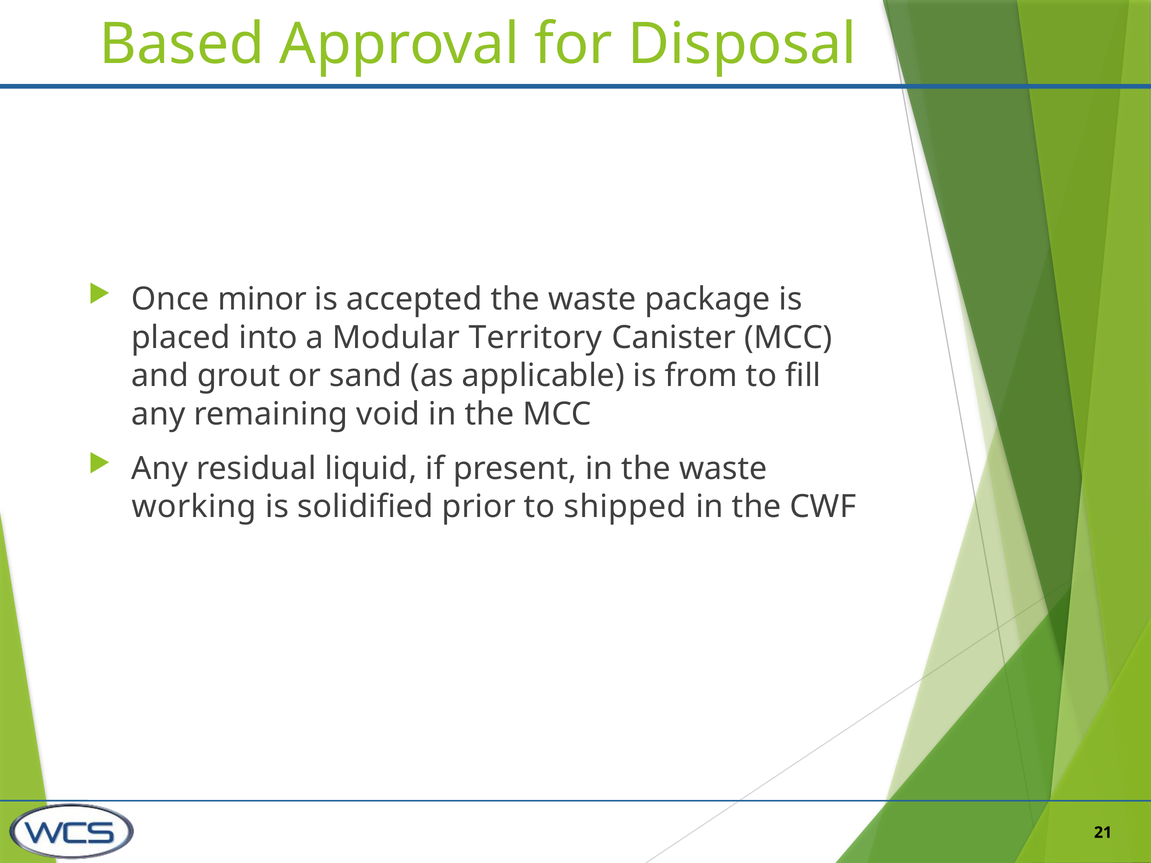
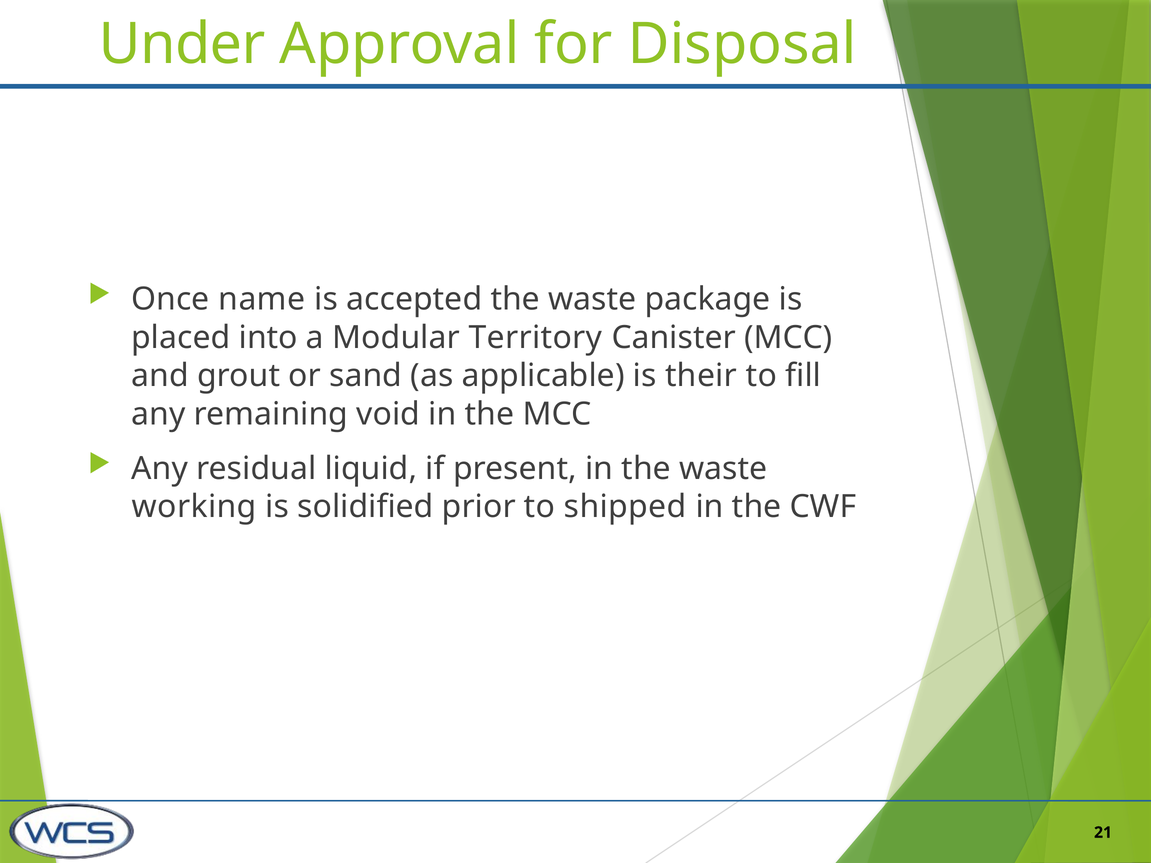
Based: Based -> Under
minor: minor -> name
from: from -> their
